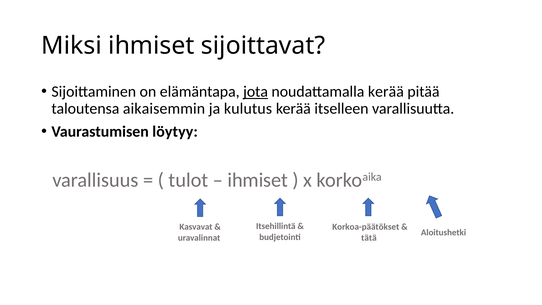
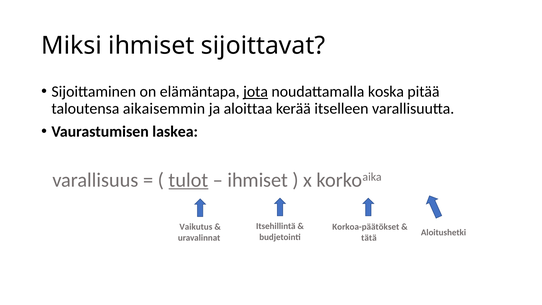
noudattamalla kerää: kerää -> koska
kulutus: kulutus -> aloittaa
löytyy: löytyy -> laskea
tulot underline: none -> present
Kasvavat: Kasvavat -> Vaikutus
